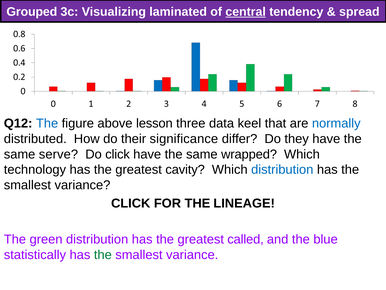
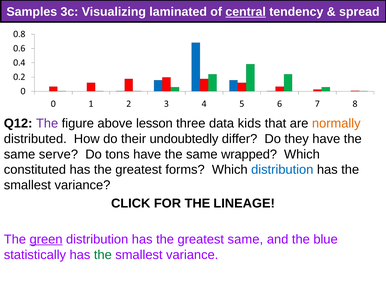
Grouped: Grouped -> Samples
The at (47, 123) colour: blue -> purple
keel: keel -> kids
normally colour: blue -> orange
significance: significance -> undoubtedly
Do click: click -> tons
technology: technology -> constituted
cavity: cavity -> forms
green underline: none -> present
greatest called: called -> same
